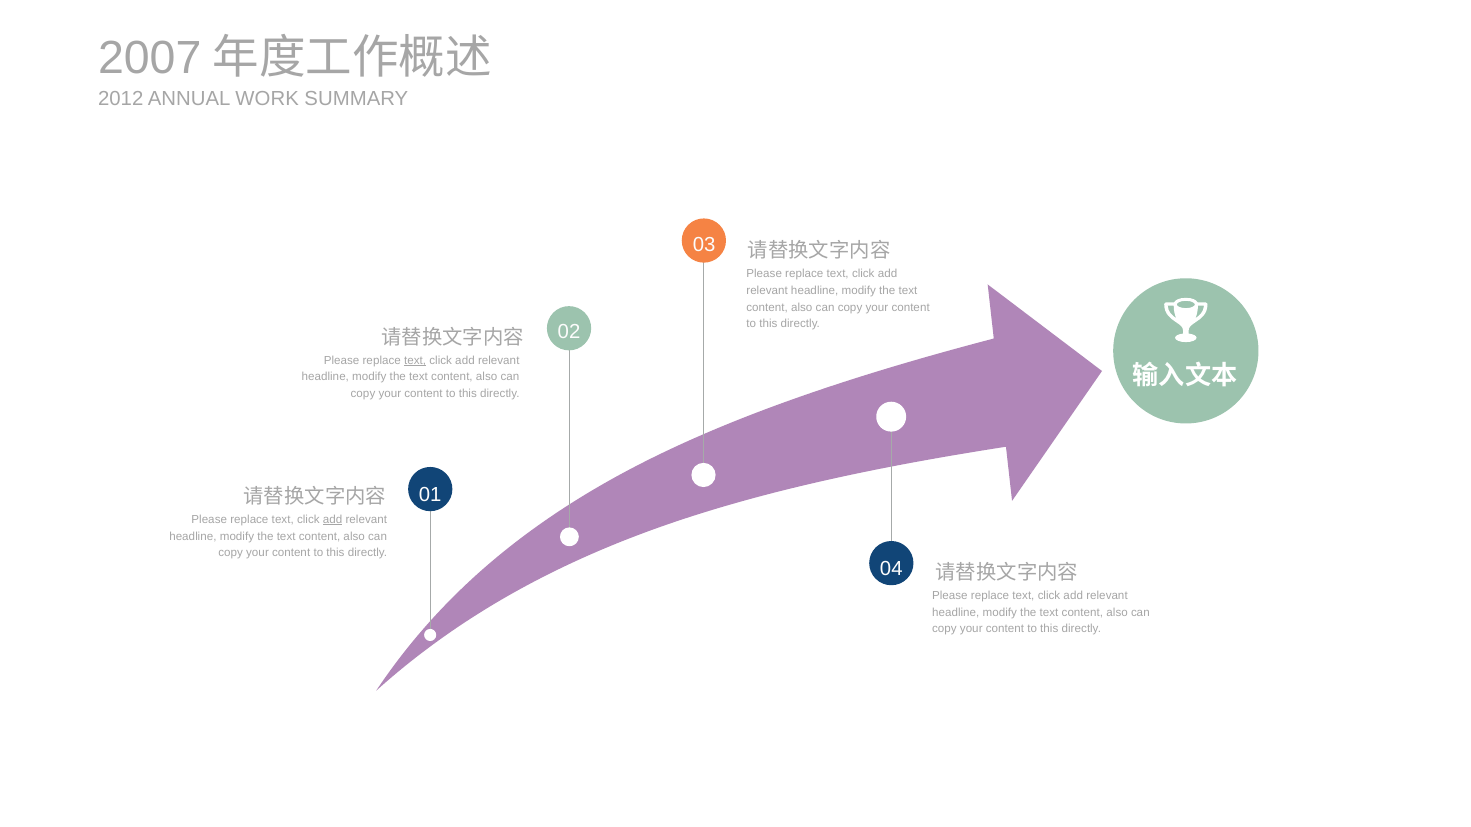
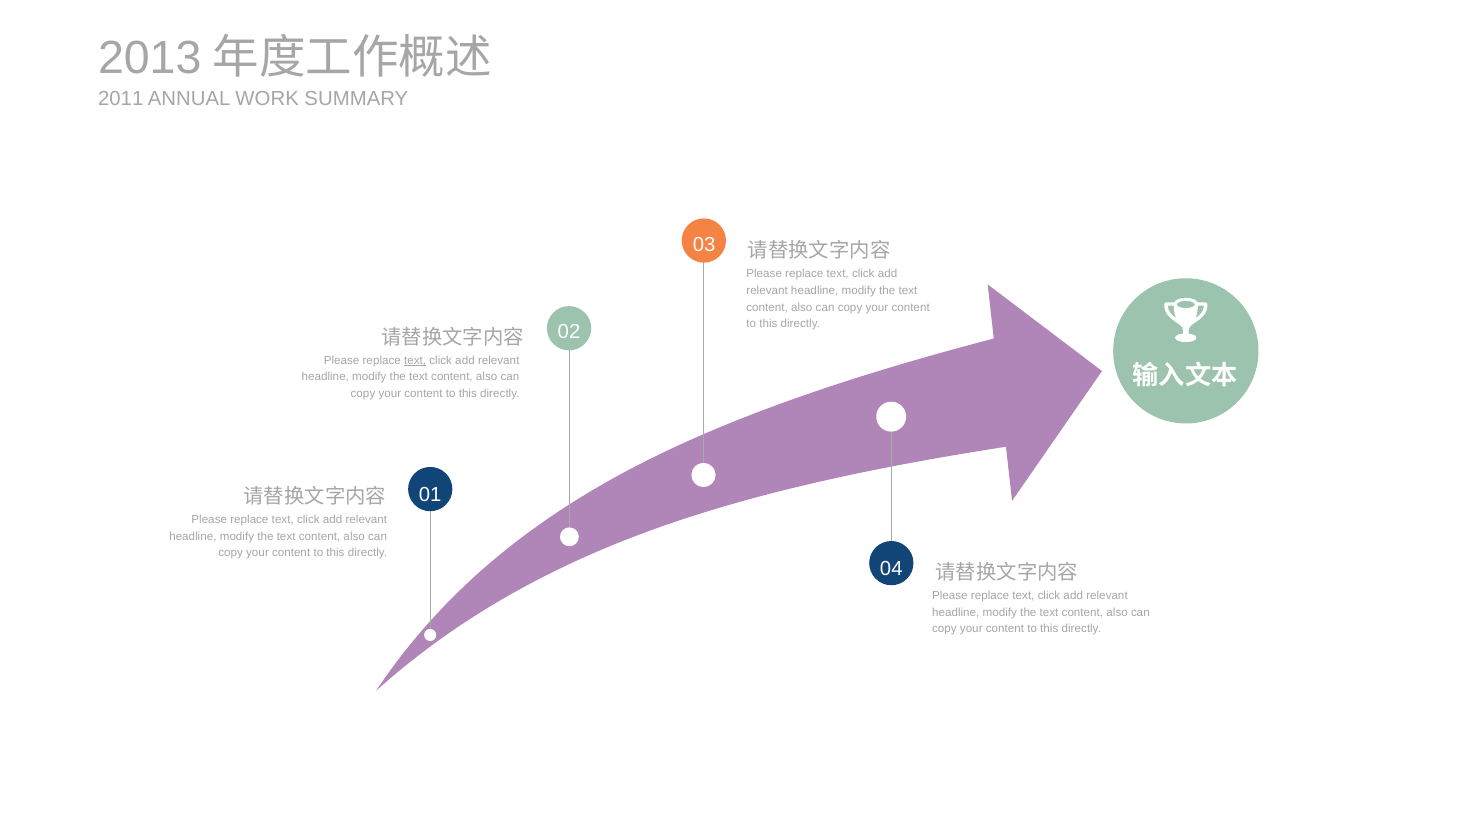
2007: 2007 -> 2013
2012: 2012 -> 2011
add at (333, 520) underline: present -> none
